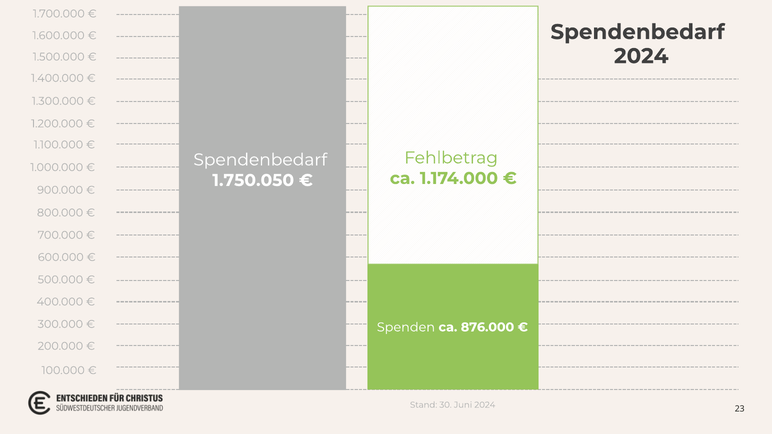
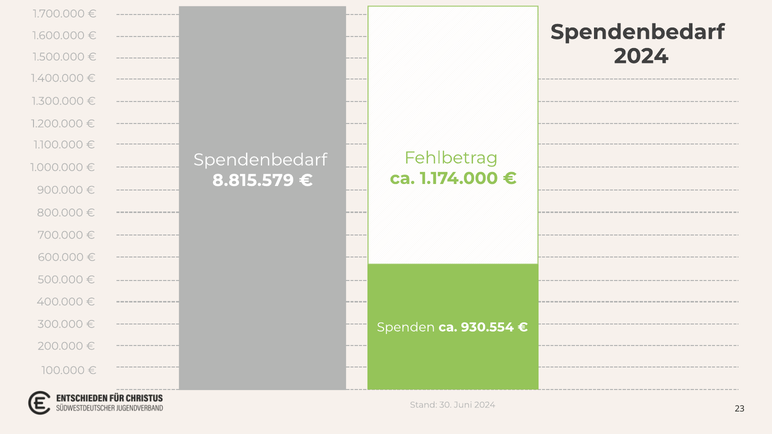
1.750.050: 1.750.050 -> 8.815.579
876.000: 876.000 -> 930.554
